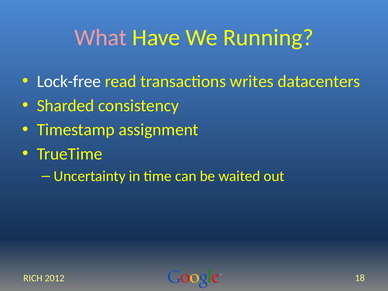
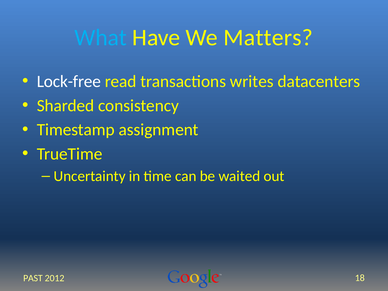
What colour: pink -> light blue
Running: Running -> Matters
RICH: RICH -> PAST
